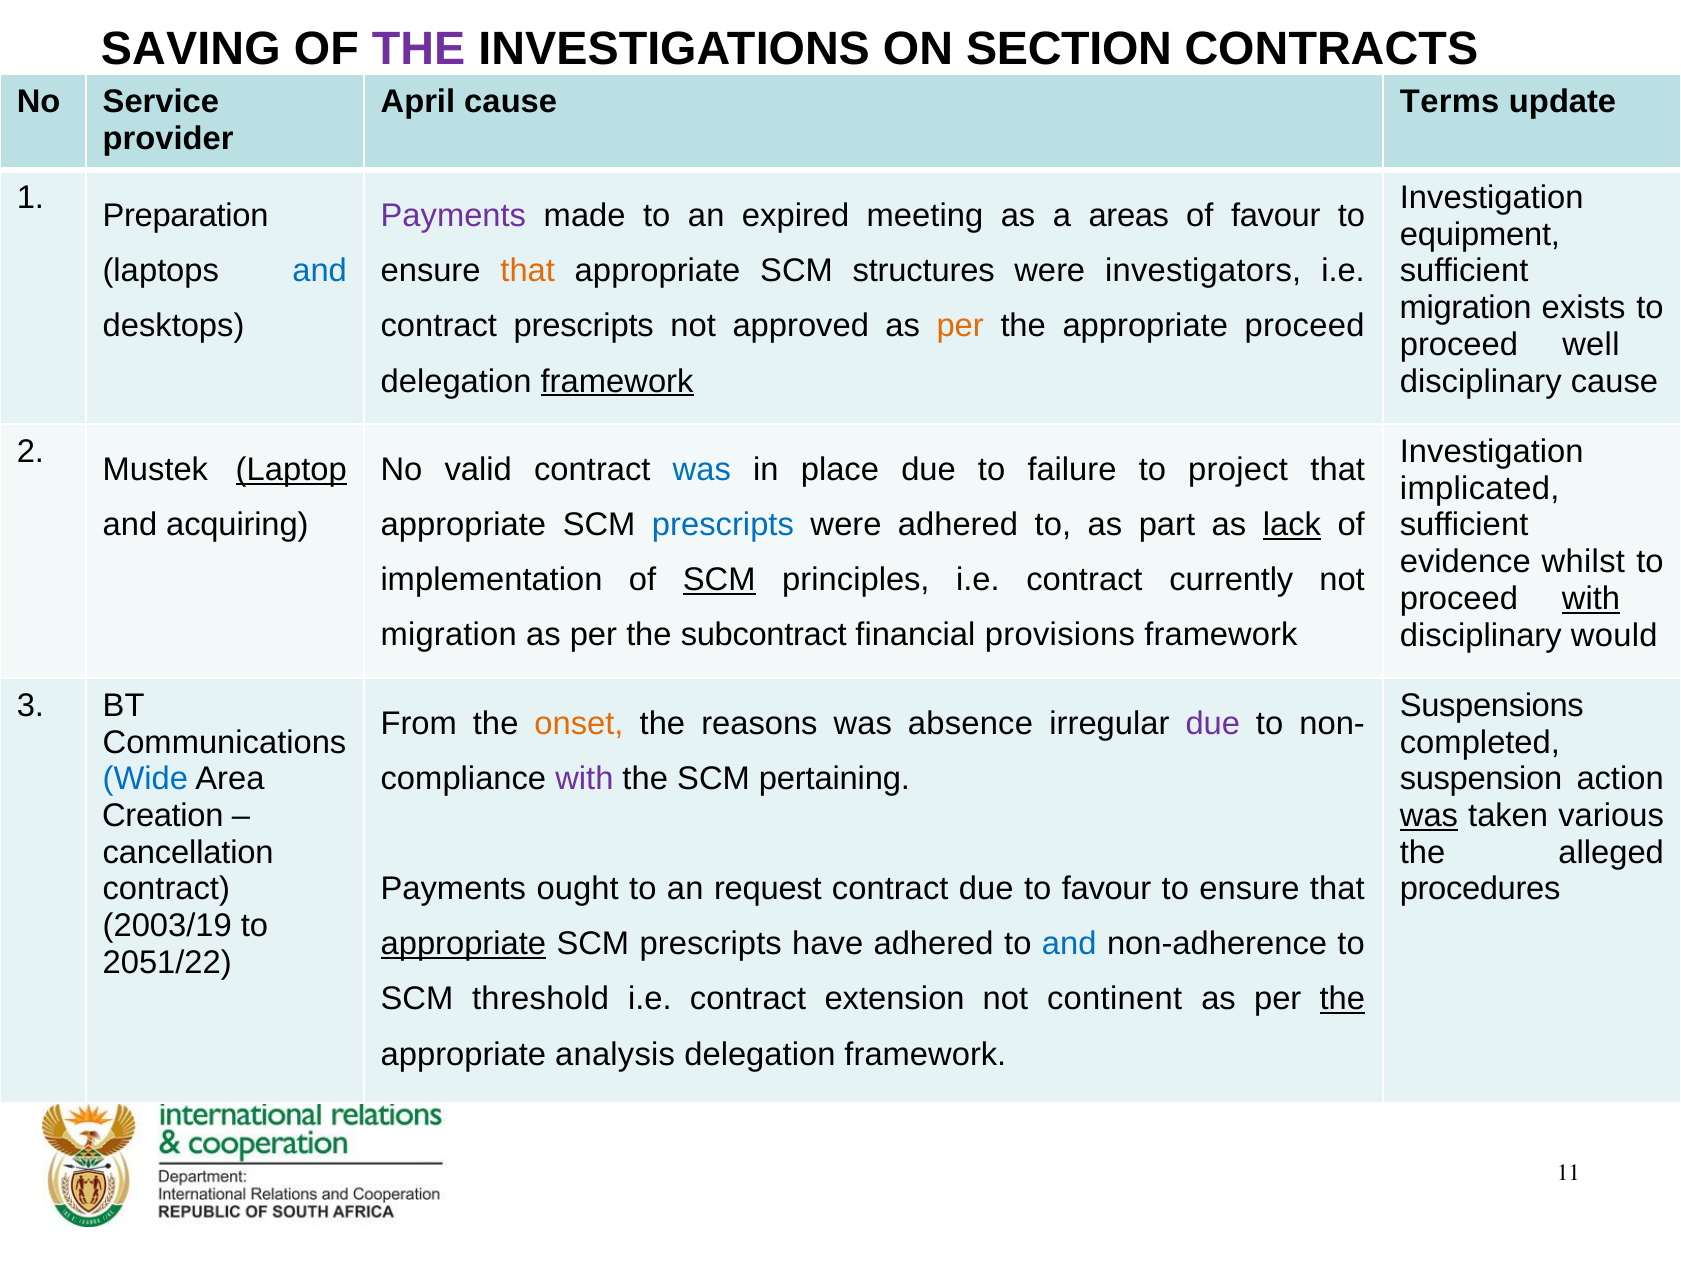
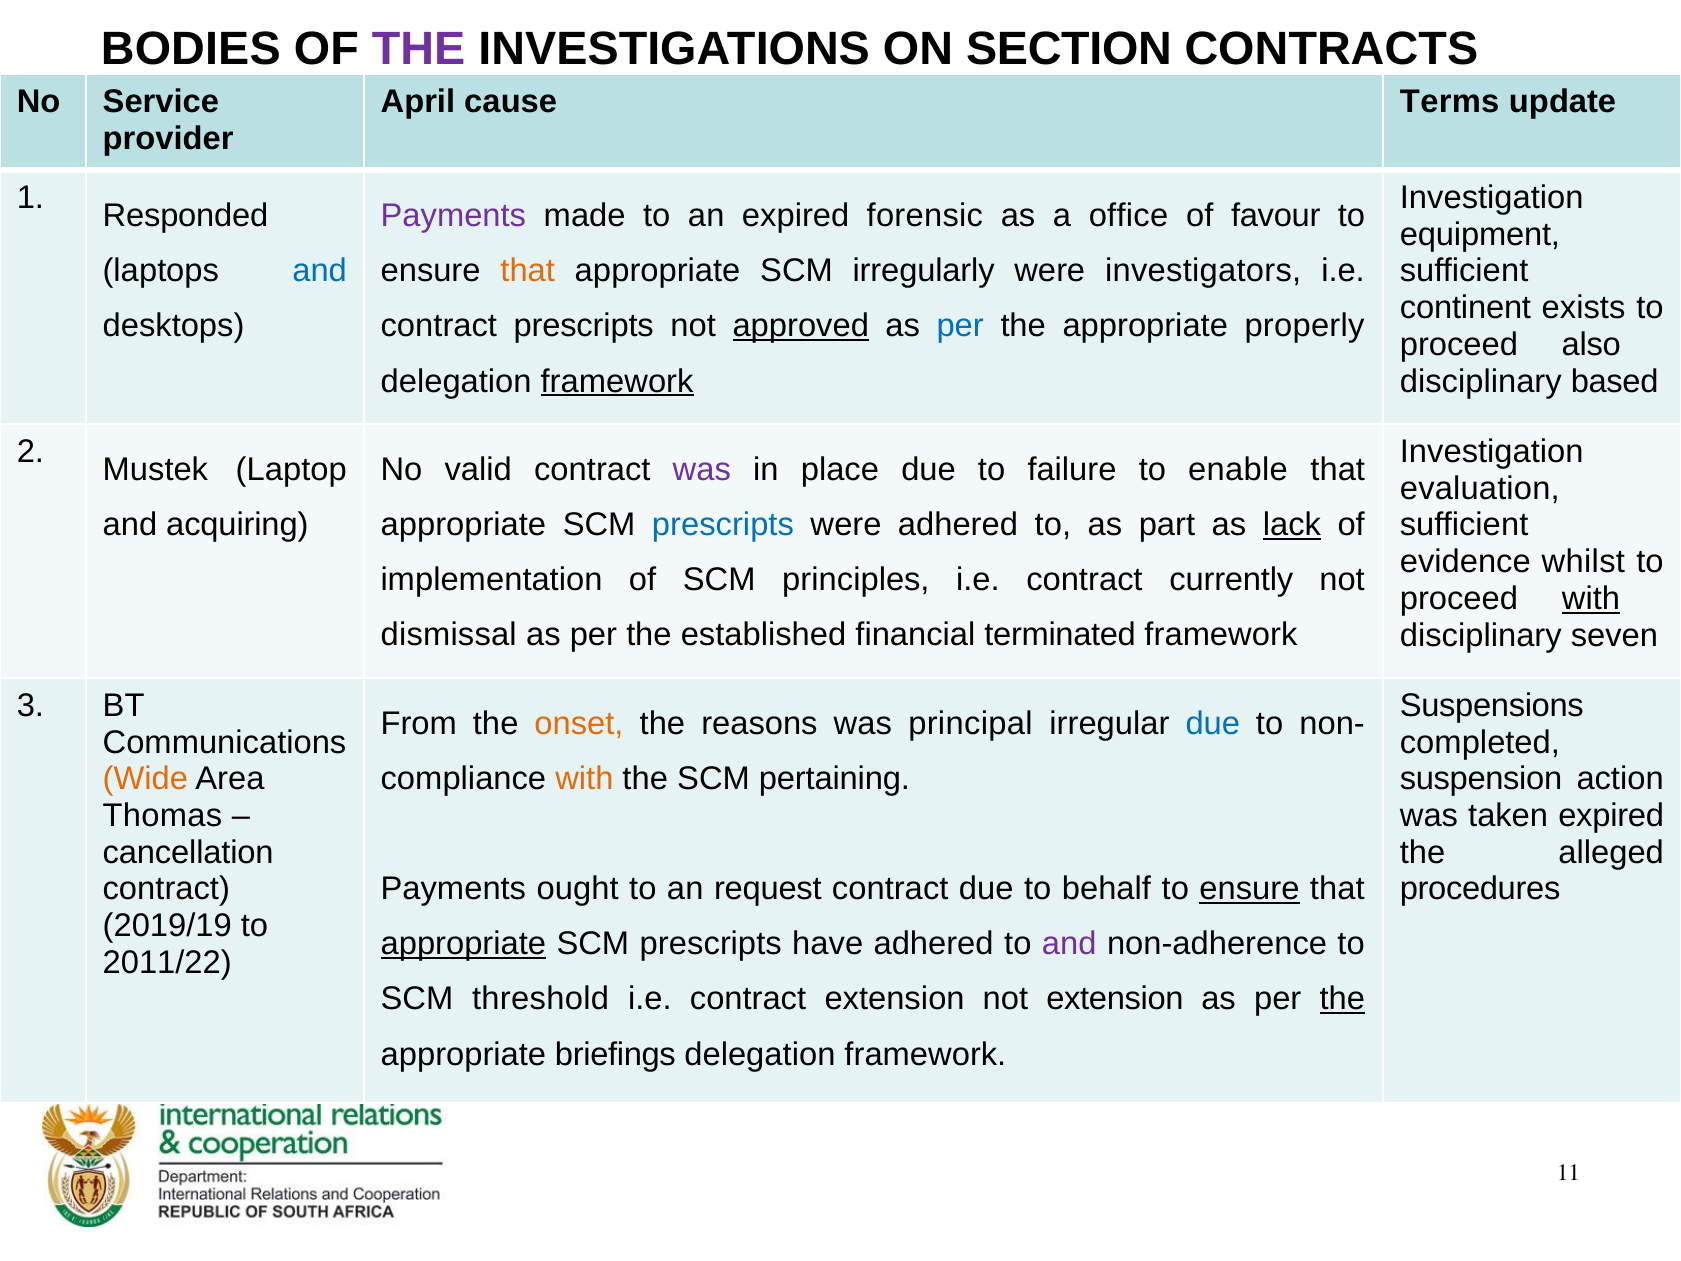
SAVING: SAVING -> BODIES
Preparation: Preparation -> Responded
meeting: meeting -> forensic
areas: areas -> office
structures: structures -> irregularly
migration at (1466, 308): migration -> continent
approved underline: none -> present
per at (960, 326) colour: orange -> blue
appropriate proceed: proceed -> properly
well: well -> also
disciplinary cause: cause -> based
Laptop underline: present -> none
was at (702, 470) colour: blue -> purple
project: project -> enable
implicated: implicated -> evaluation
SCM at (719, 580) underline: present -> none
migration at (449, 635): migration -> dismissal
subcontract: subcontract -> established
provisions: provisions -> terminated
would: would -> seven
absence: absence -> principal
due at (1213, 724) colour: purple -> blue
with at (584, 779) colour: purple -> orange
Wide colour: blue -> orange
Creation: Creation -> Thomas
was at (1429, 816) underline: present -> none
taken various: various -> expired
to favour: favour -> behalf
ensure at (1249, 889) underline: none -> present
2003/19: 2003/19 -> 2019/19
and at (1069, 944) colour: blue -> purple
2051/22: 2051/22 -> 2011/22
not continent: continent -> extension
analysis: analysis -> briefings
